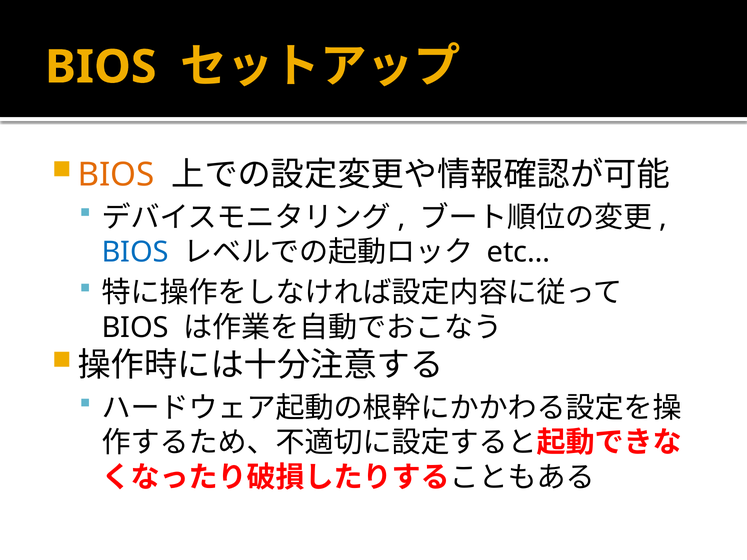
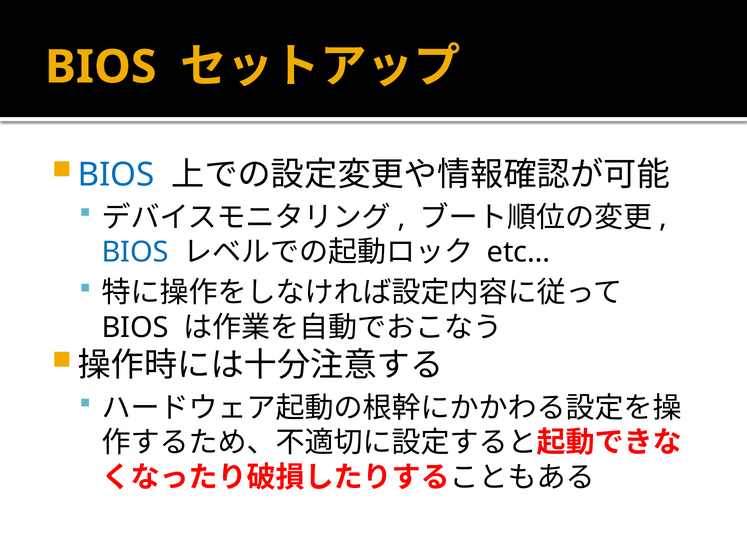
BIOS at (116, 175) colour: orange -> blue
